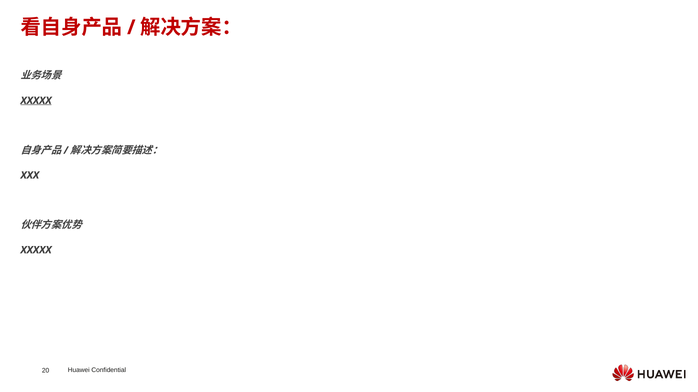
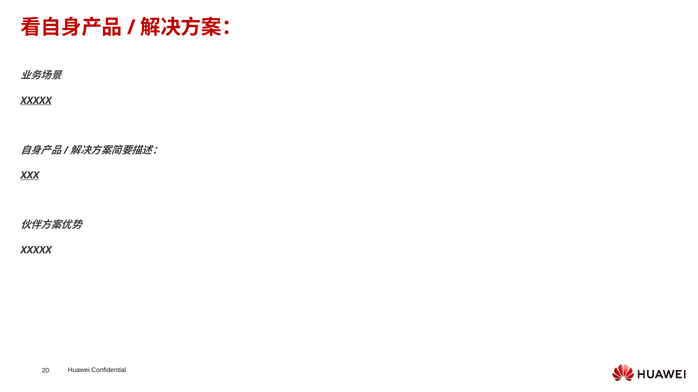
XXX underline: none -> present
